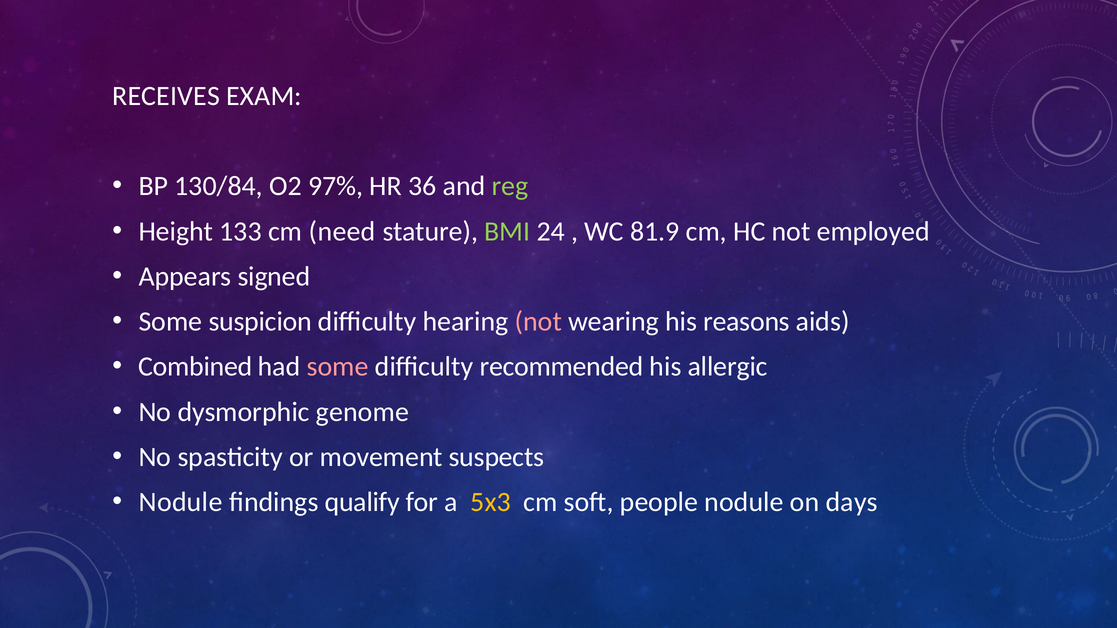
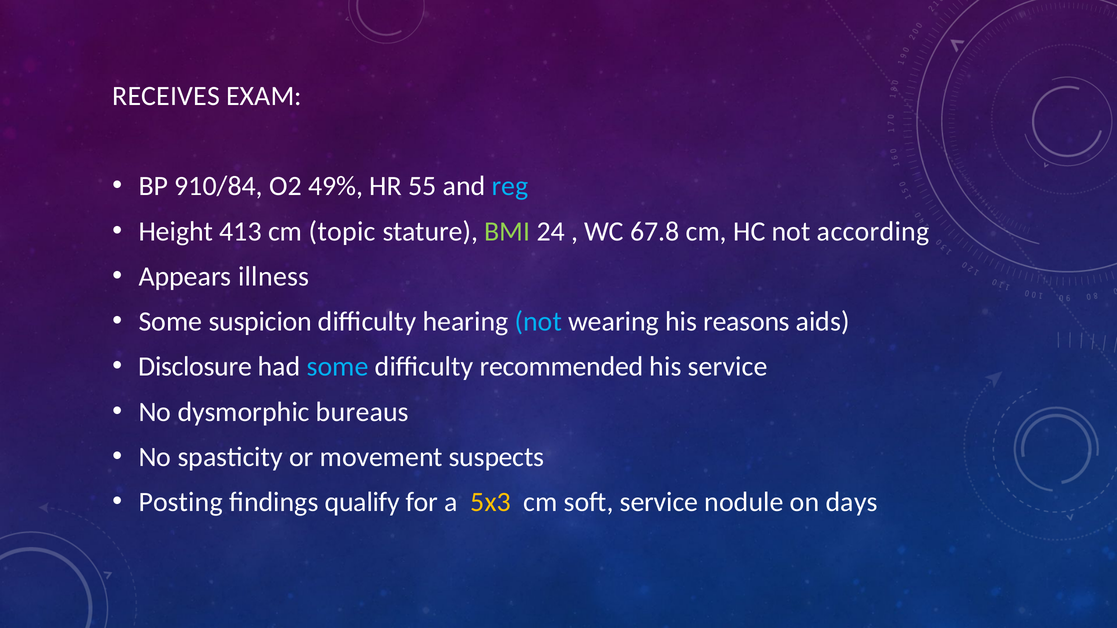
130/84: 130/84 -> 910/84
97%: 97% -> 49%
36: 36 -> 55
reg colour: light green -> light blue
133: 133 -> 413
need: need -> topic
81.9: 81.9 -> 67.8
employed: employed -> according
signed: signed -> illness
not at (538, 322) colour: pink -> light blue
Combined: Combined -> Disclosure
some at (338, 367) colour: pink -> light blue
his allergic: allergic -> service
genome: genome -> bureaus
Nodule at (181, 502): Nodule -> Posting
soft people: people -> service
